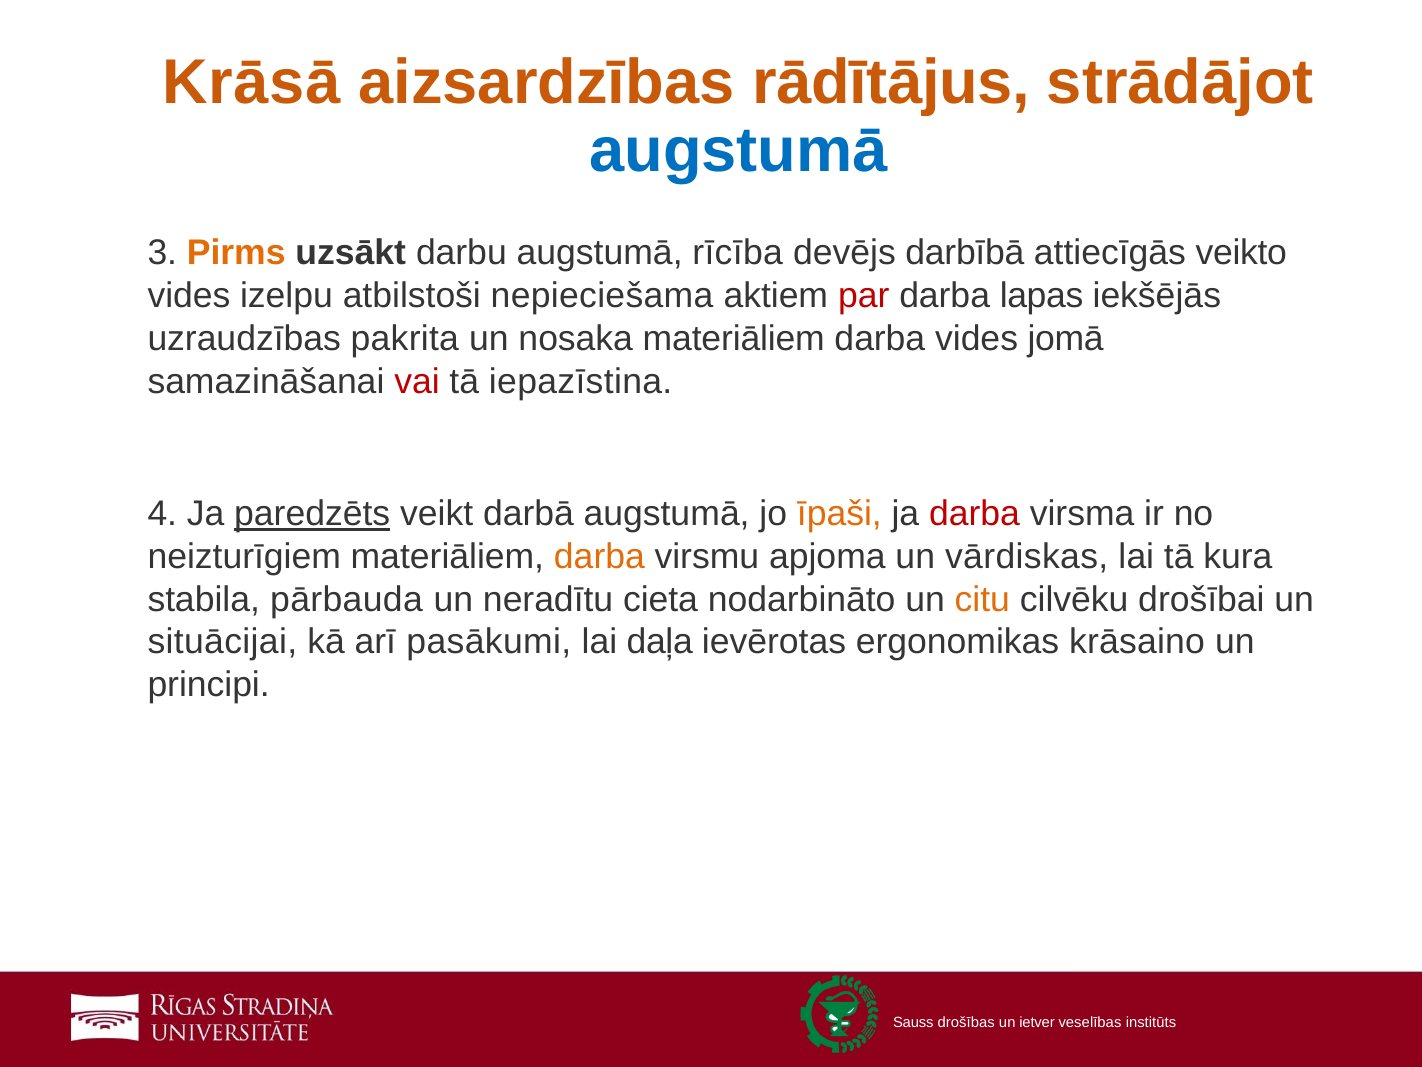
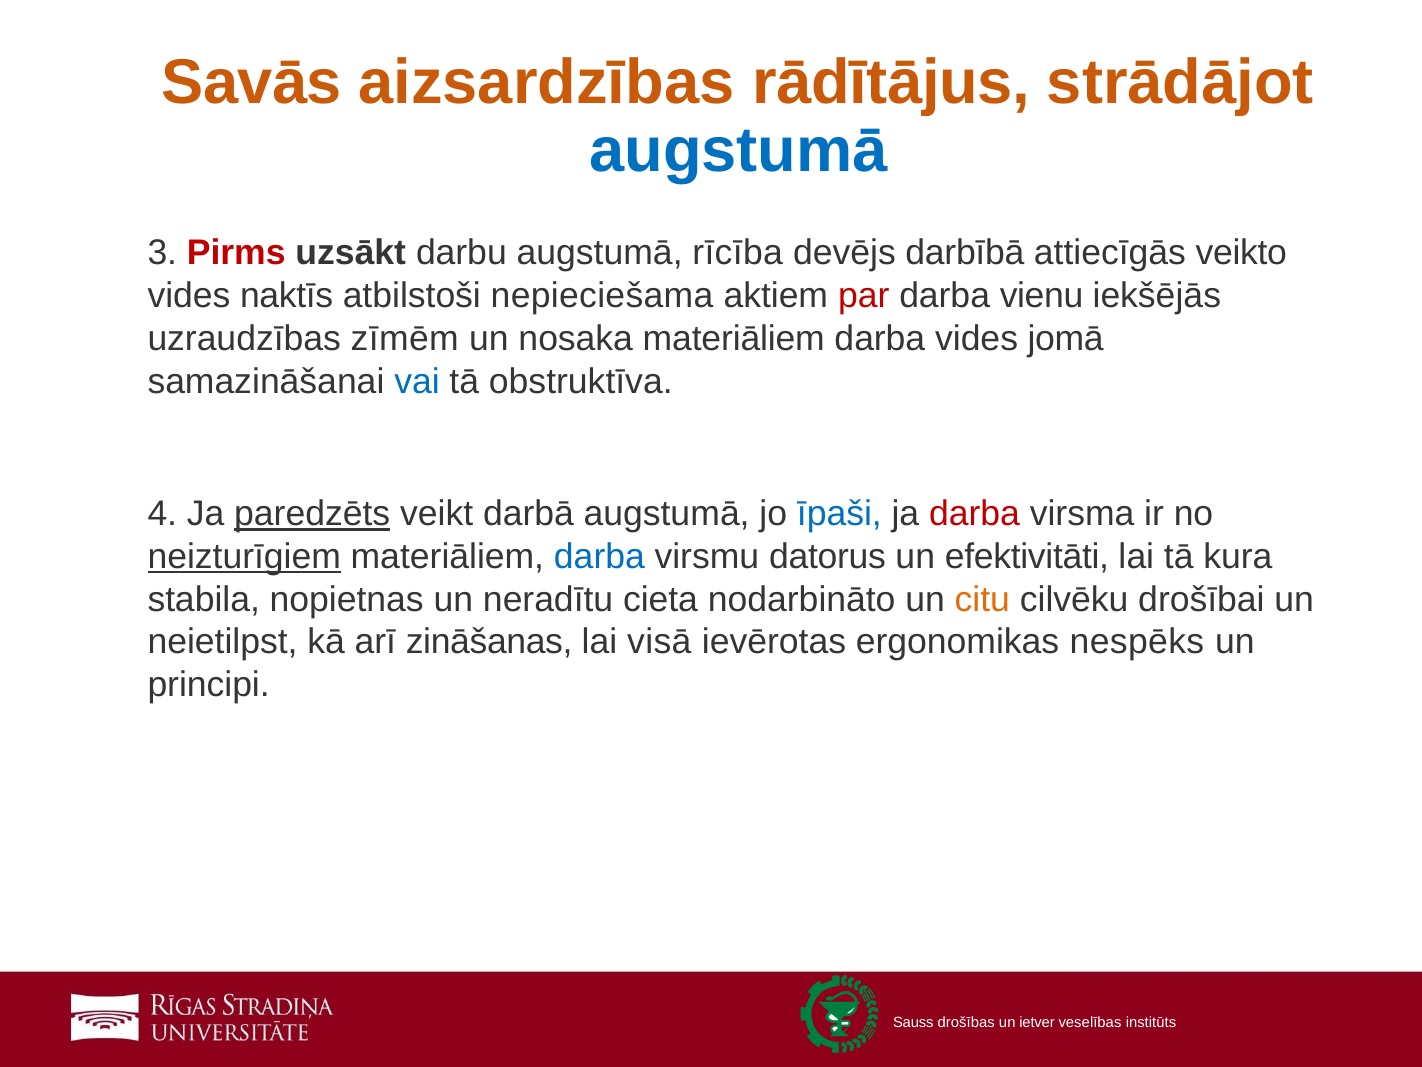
Krāsā: Krāsā -> Savās
Pirms colour: orange -> red
izelpu: izelpu -> naktīs
lapas: lapas -> vienu
pakrita: pakrita -> zīmēm
vai colour: red -> blue
iepazīstina: iepazīstina -> obstruktīva
īpaši colour: orange -> blue
neizturīgiem underline: none -> present
darba at (599, 557) colour: orange -> blue
apjoma: apjoma -> datorus
vārdiskas: vārdiskas -> efektivitāti
pārbauda: pārbauda -> nopietnas
situācijai: situācijai -> neietilpst
pasākumi: pasākumi -> zināšanas
daļa: daļa -> visā
krāsaino: krāsaino -> nespēks
